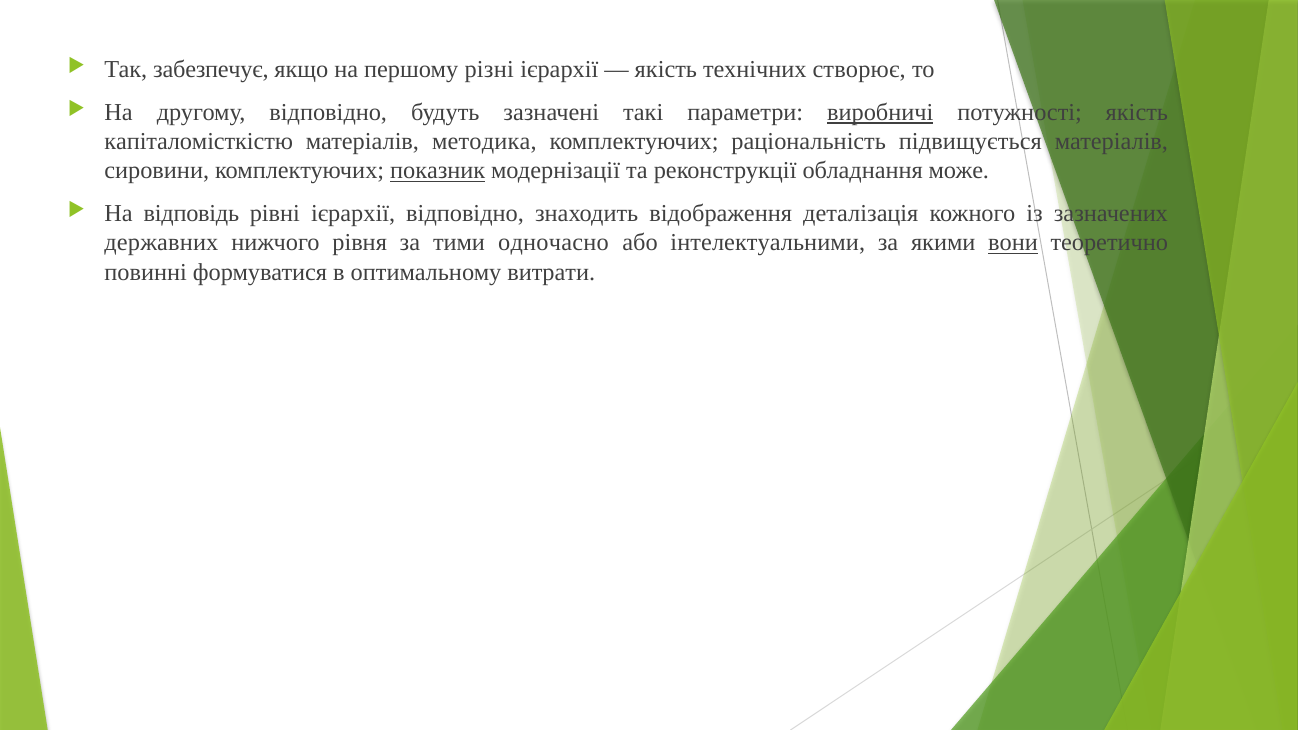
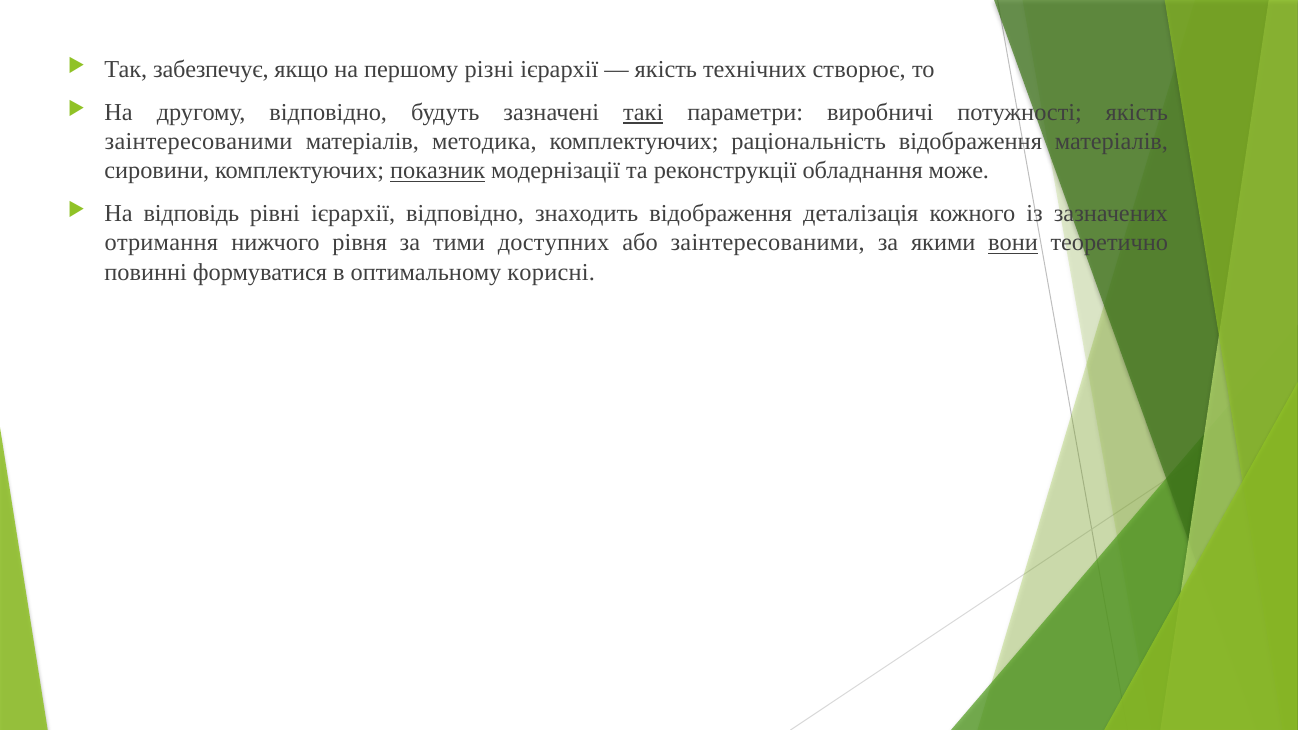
такі underline: none -> present
виробничі underline: present -> none
капіталомісткістю at (199, 142): капіталомісткістю -> заінтересованими
раціональність підвищується: підвищується -> відображення
державних: державних -> отримання
одночасно: одночасно -> доступних
або інтелектуальними: інтелектуальними -> заінтересованими
витрати: витрати -> корисні
